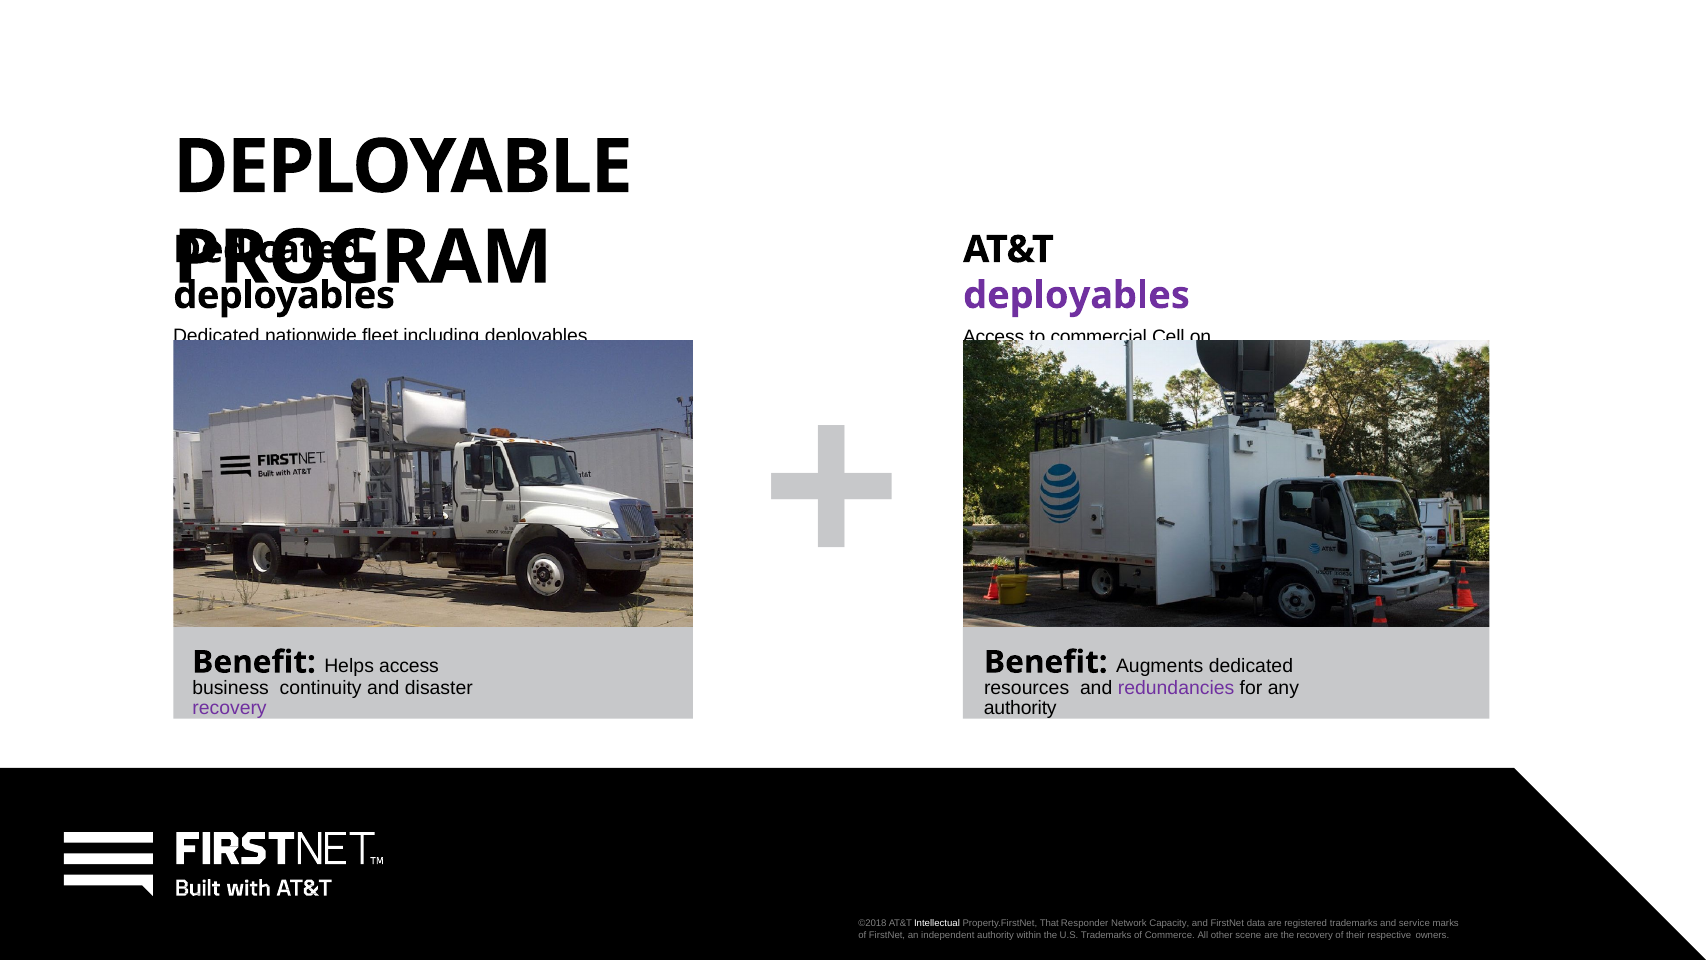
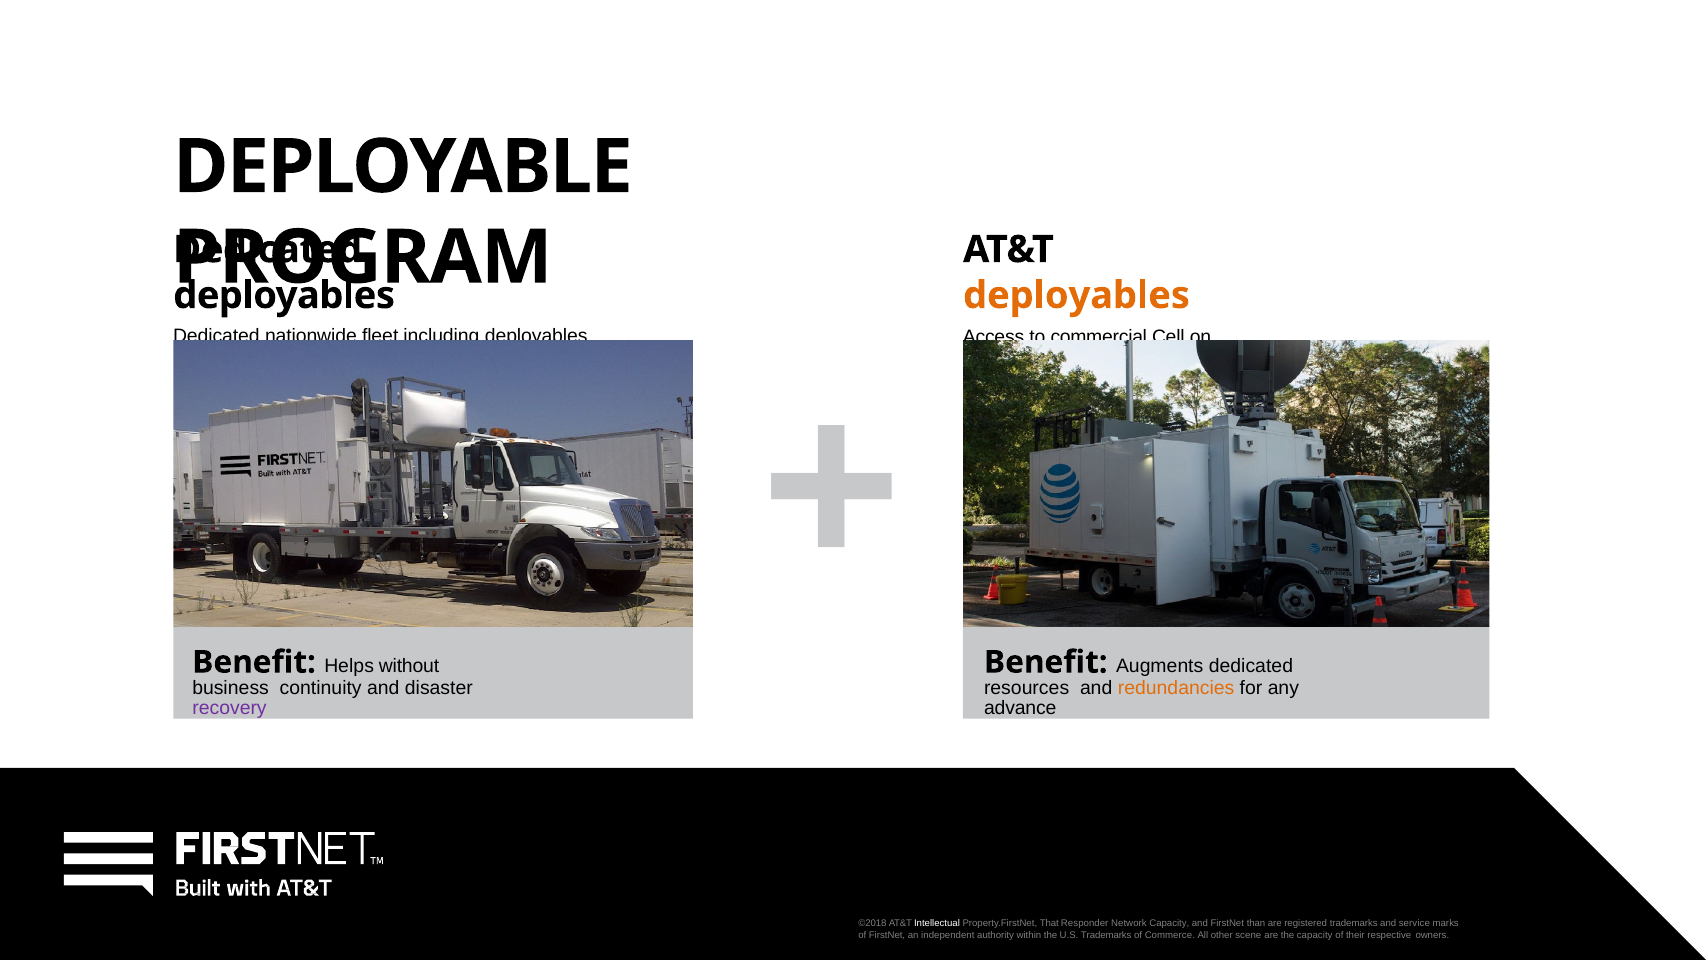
deployables at (1076, 295) colour: purple -> orange
Helps access: access -> without
redundancies colour: purple -> orange
authority at (1020, 708): authority -> advance
data: data -> than
the recovery: recovery -> capacity
